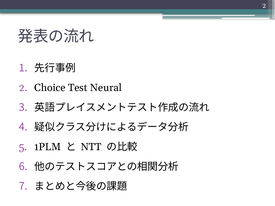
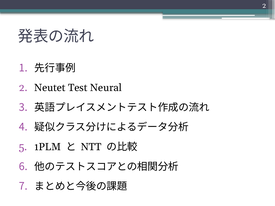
Choice: Choice -> Neutet
